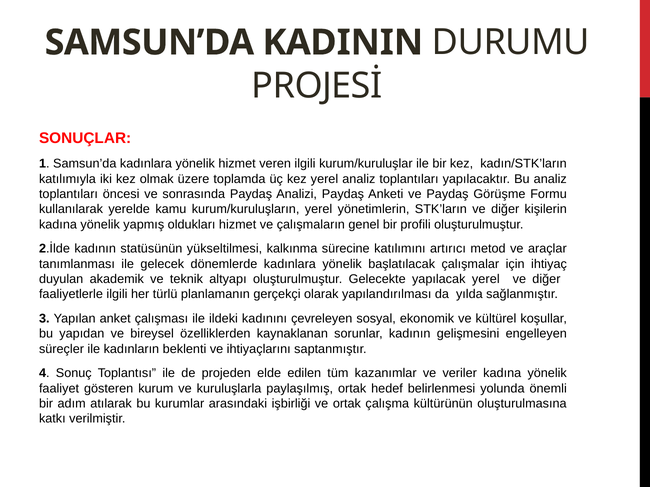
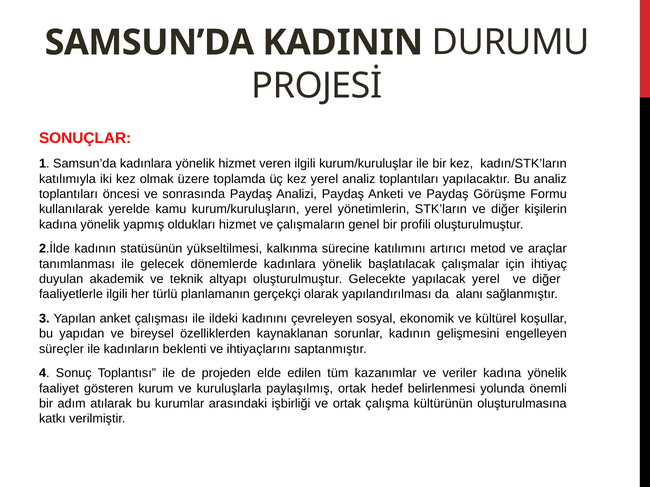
yılda: yılda -> alanı
